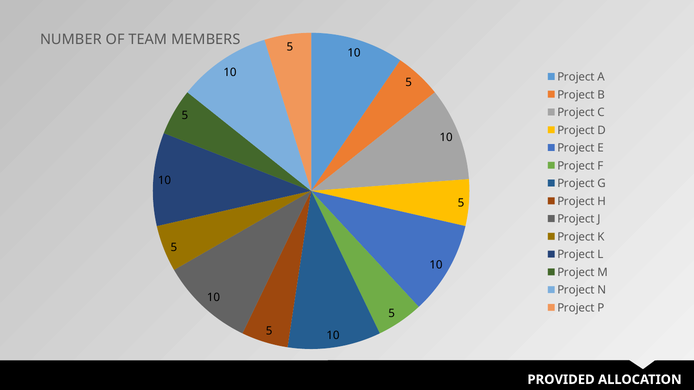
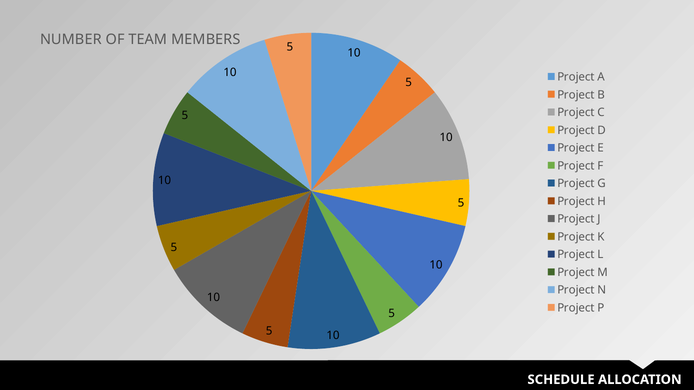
PROVIDED: PROVIDED -> SCHEDULE
